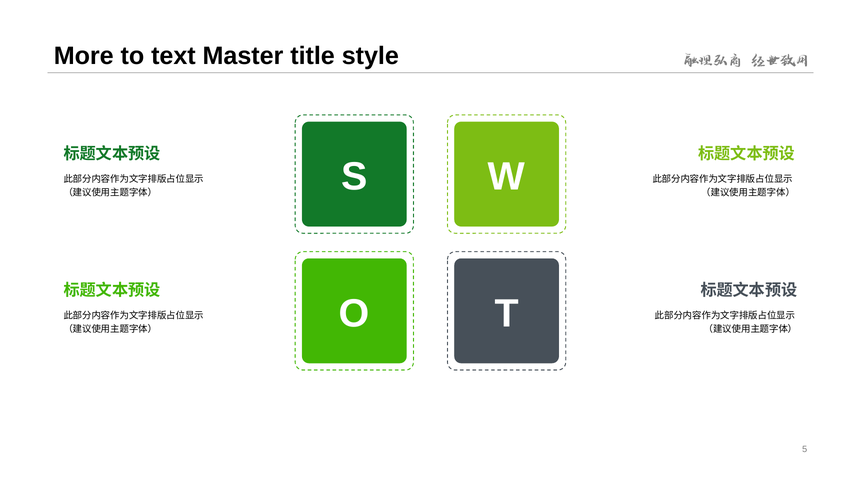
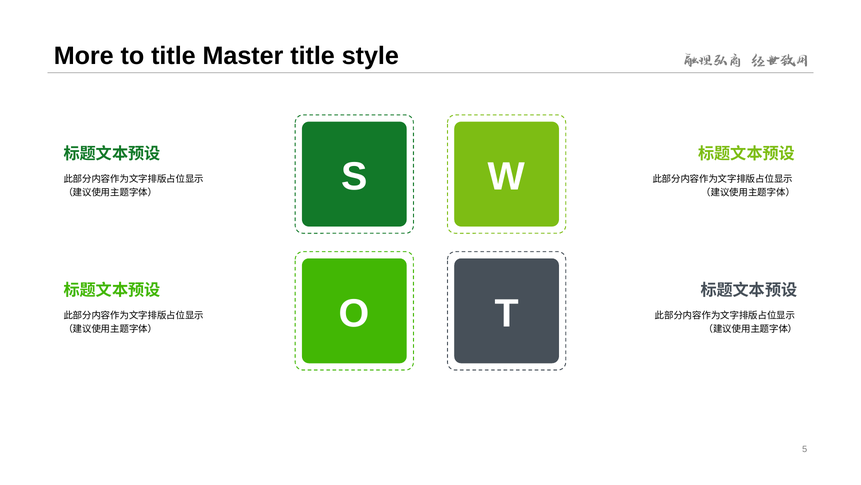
to text: text -> title
